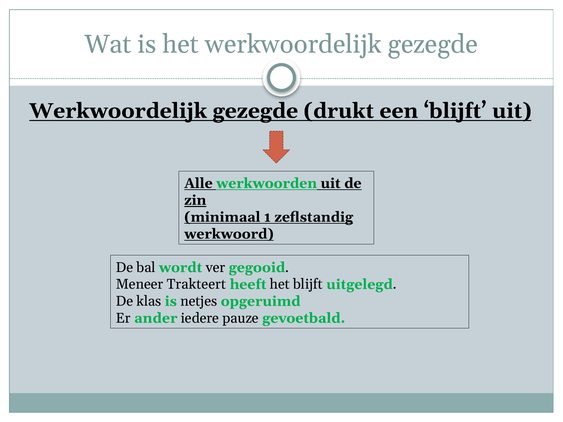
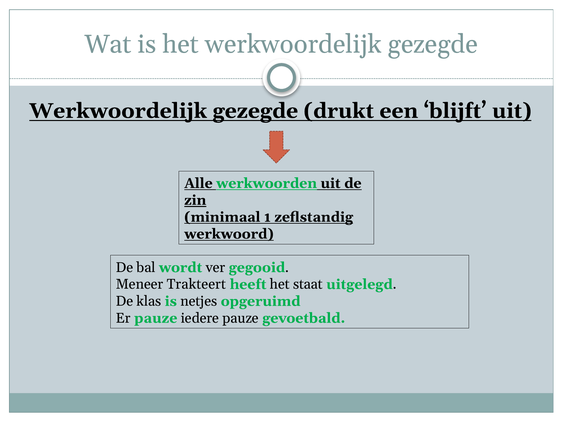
het blijft: blijft -> staat
Er ander: ander -> pauze
